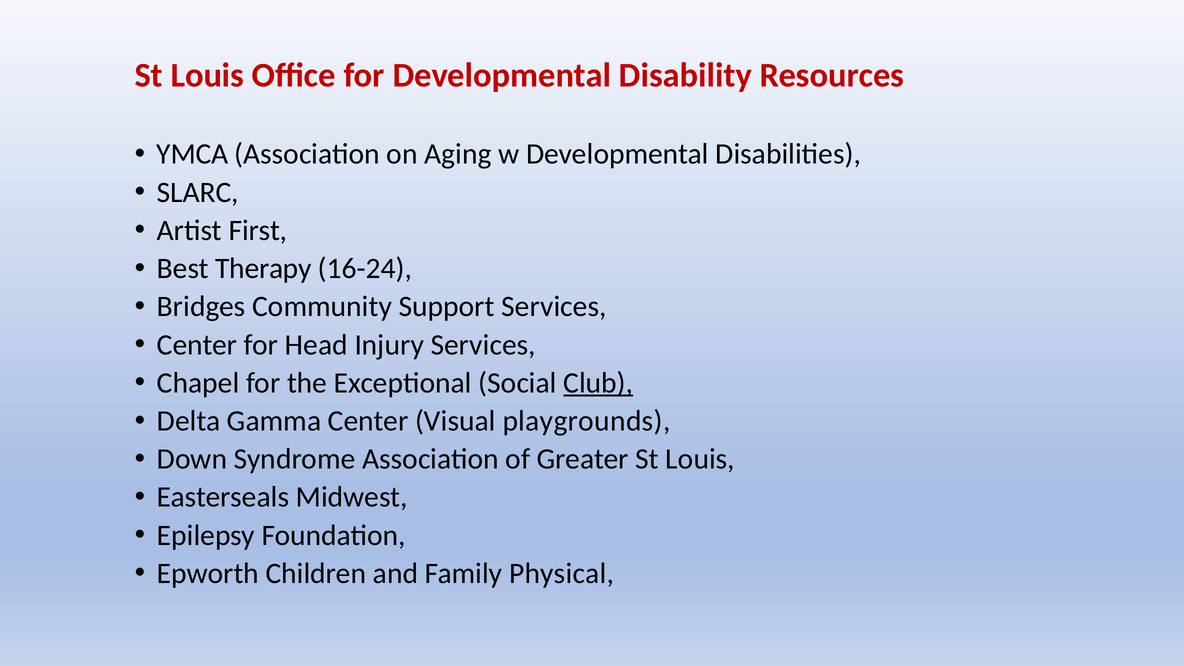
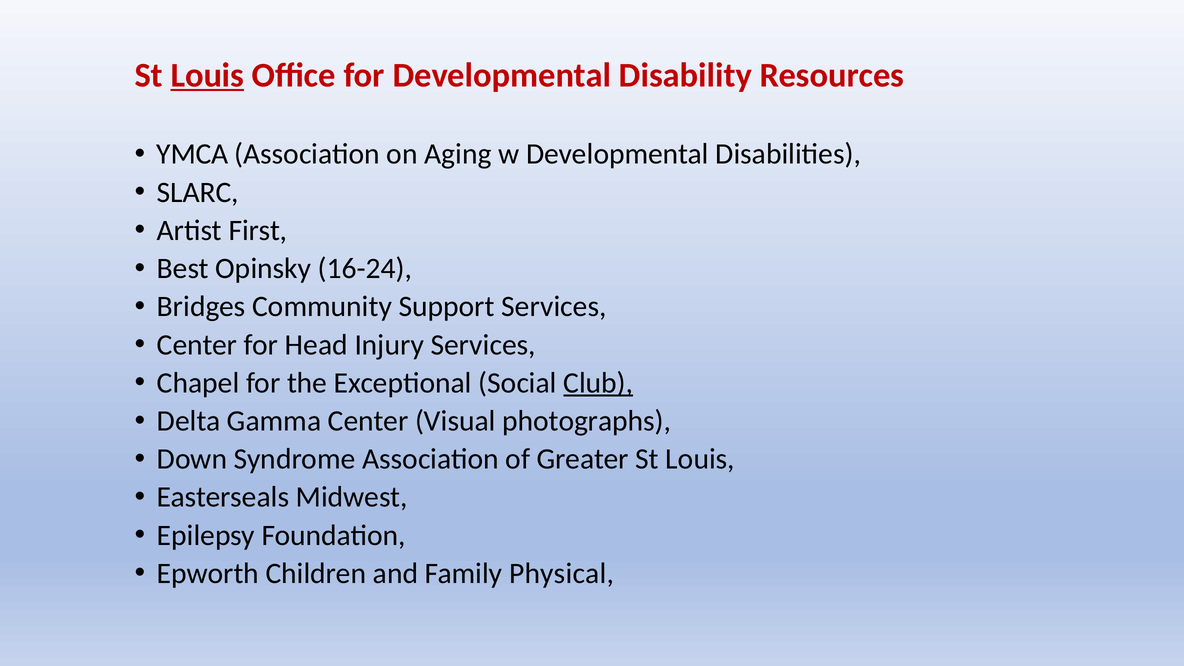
Louis at (207, 75) underline: none -> present
Therapy: Therapy -> Opinsky
playgrounds: playgrounds -> photographs
